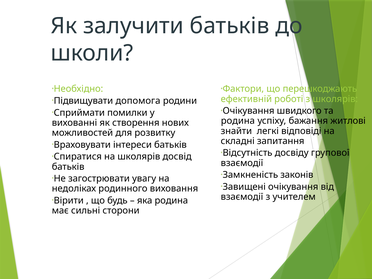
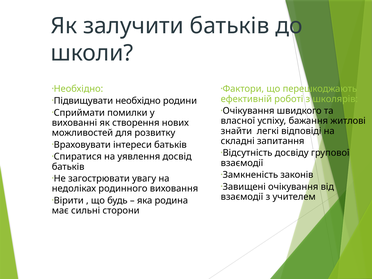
Підвищувати допомога: допомога -> необхідно
родина at (238, 121): родина -> власної
на школярів: школярів -> уявлення
